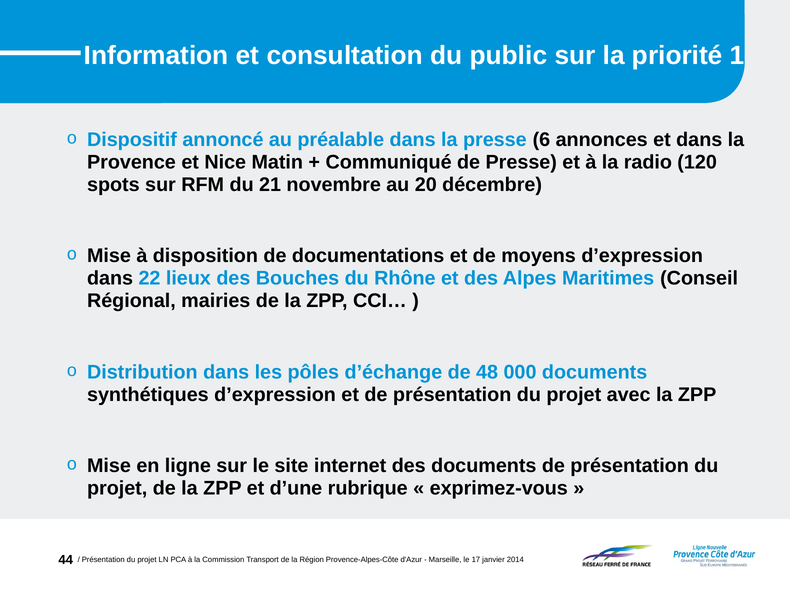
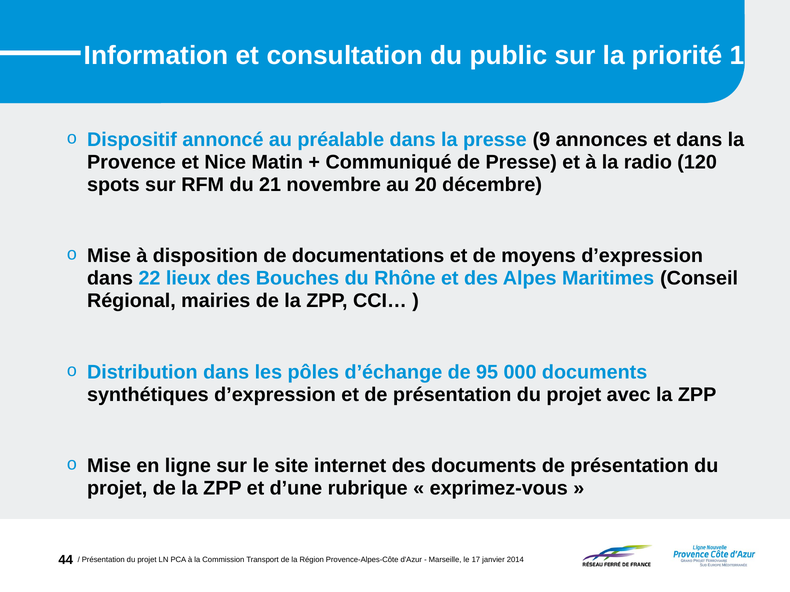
6: 6 -> 9
48: 48 -> 95
